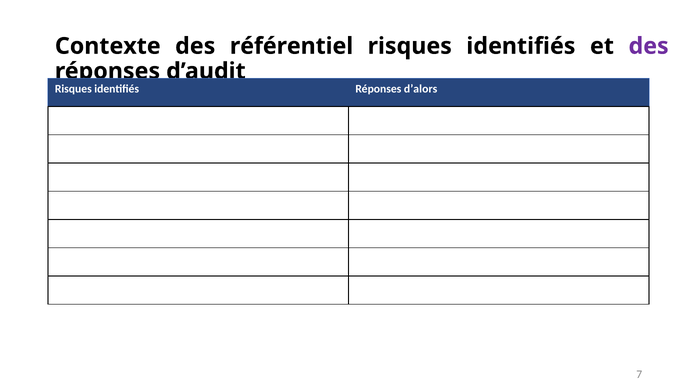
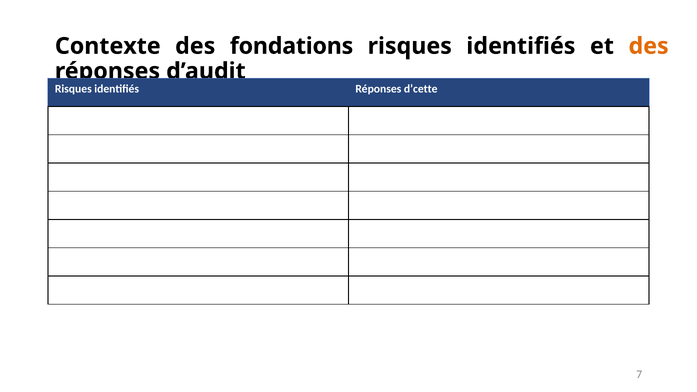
référentiel: référentiel -> fondations
des at (649, 46) colour: purple -> orange
d’alors: d’alors -> d’cette
